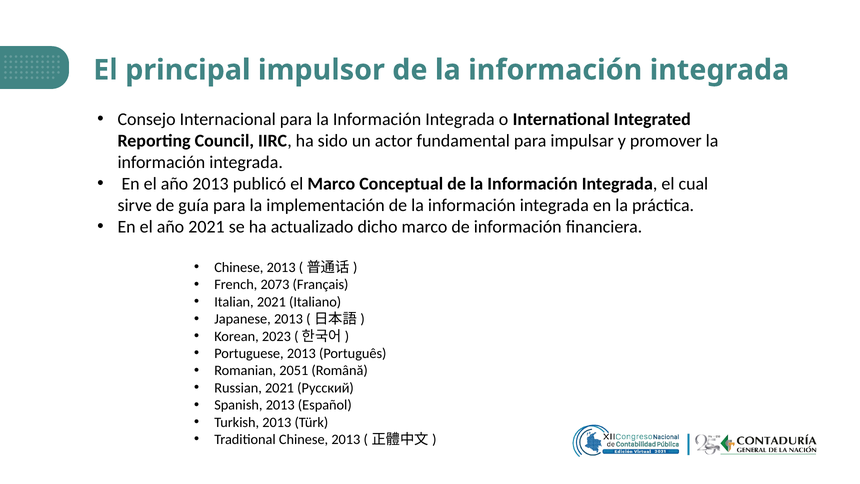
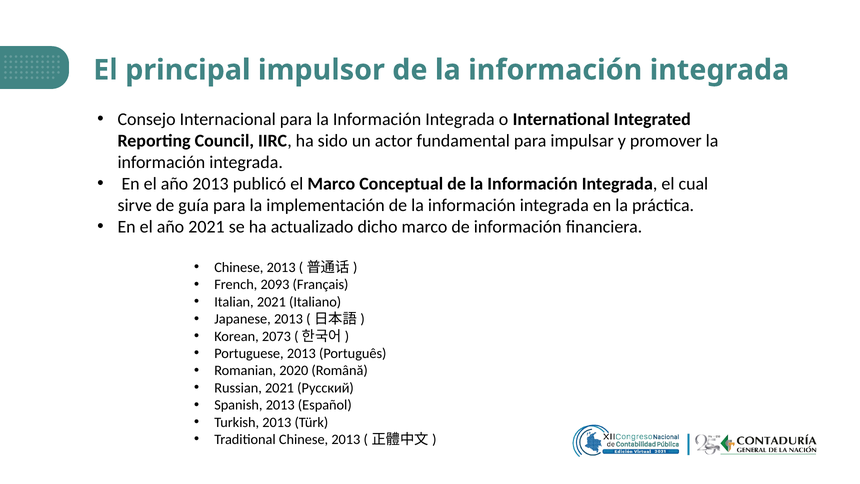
2073: 2073 -> 2093
2023: 2023 -> 2073
2051: 2051 -> 2020
